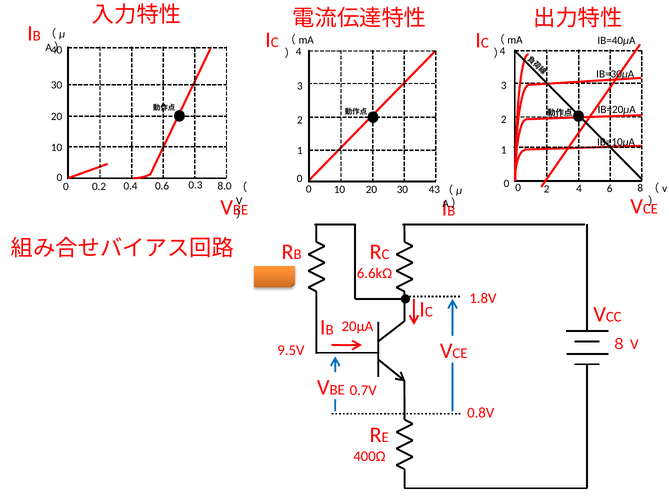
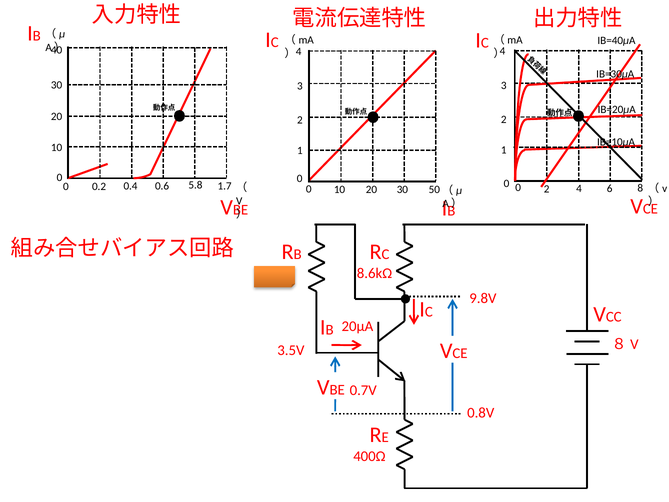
0.3: 0.3 -> 5.8
8.0: 8.0 -> 1.7
43: 43 -> 50
6.6kΩ: 6.6kΩ -> 8.6kΩ
1.8V: 1.8V -> 9.8V
9.5V: 9.5V -> 3.5V
